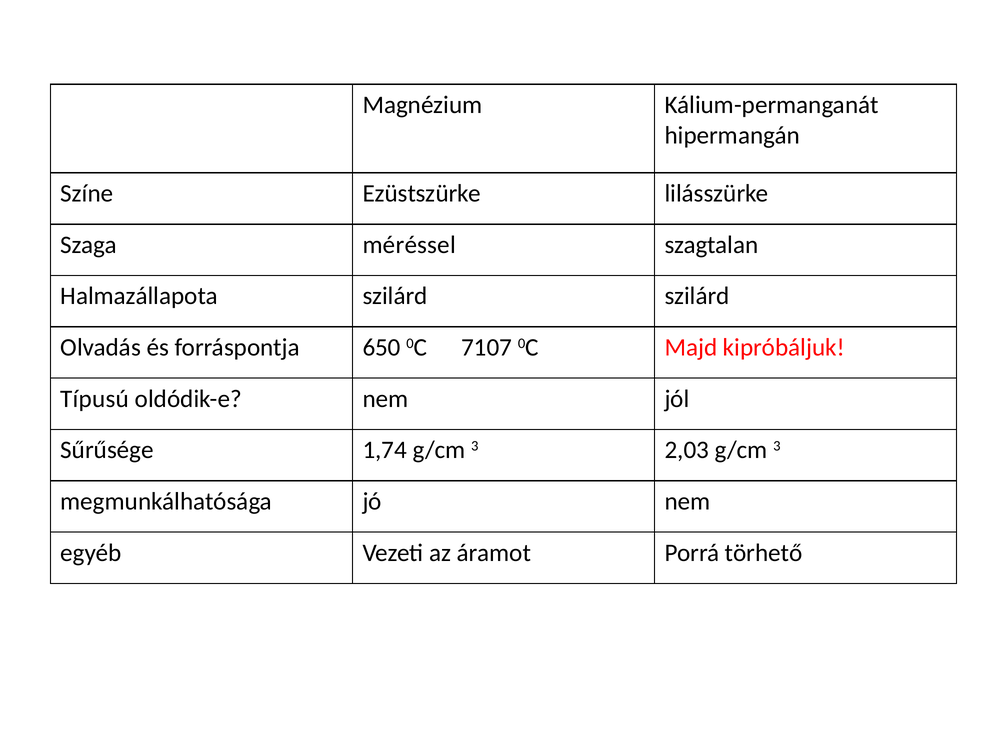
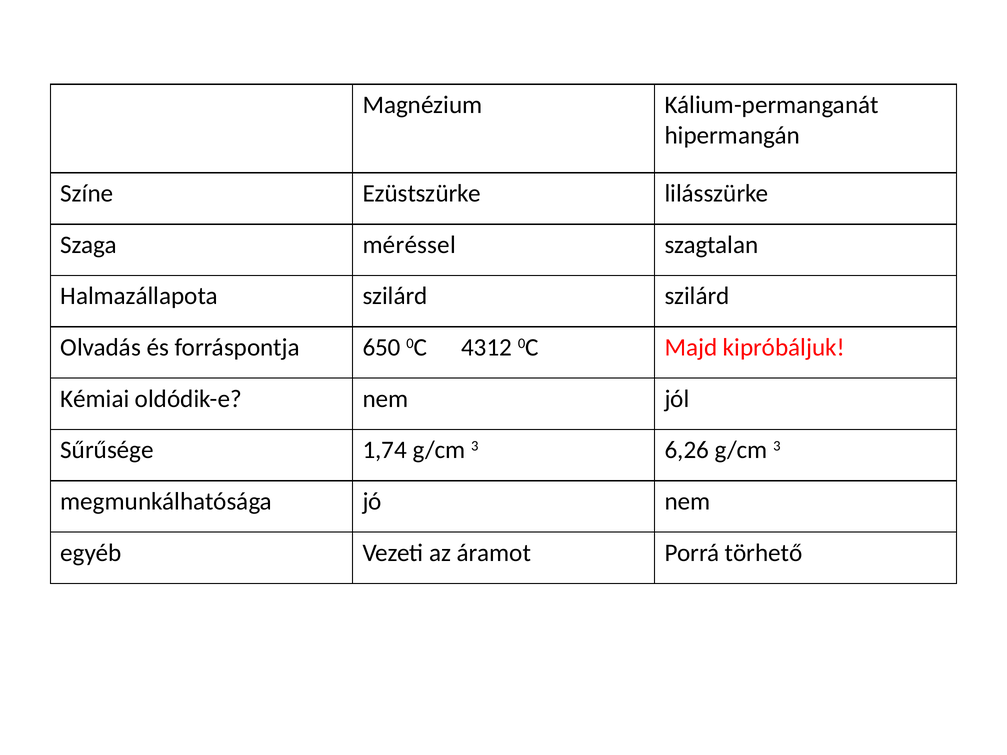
7107: 7107 -> 4312
Típusú: Típusú -> Kémiai
2,03: 2,03 -> 6,26
